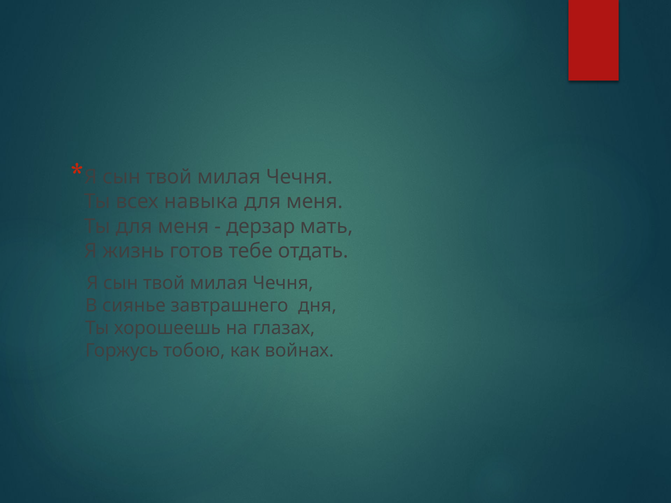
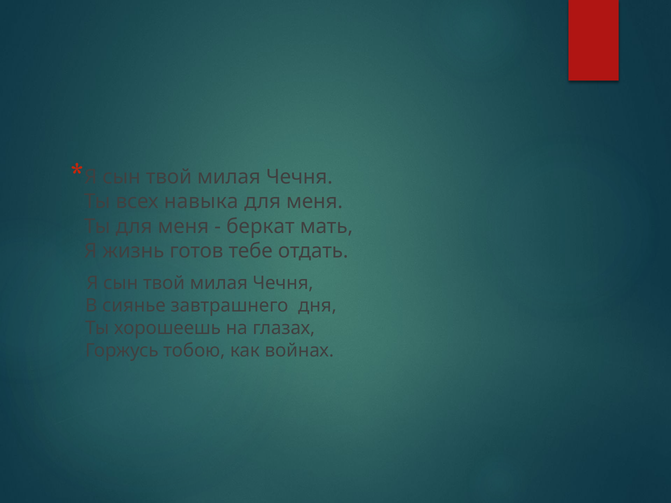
дерзар: дерзар -> беркат
